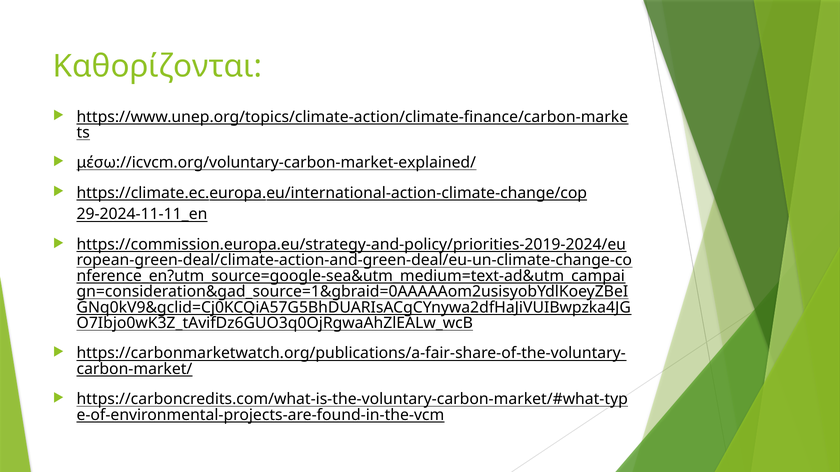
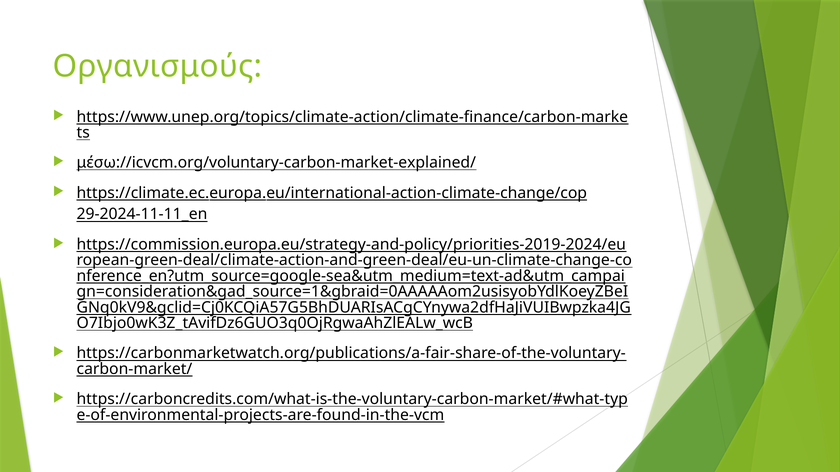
Καθορίζονται: Καθορίζονται -> Οργανισμούς
